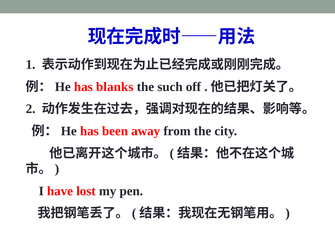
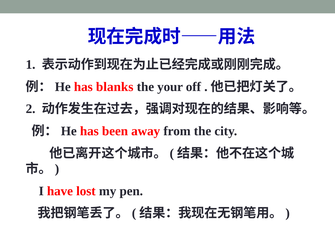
such: such -> your
